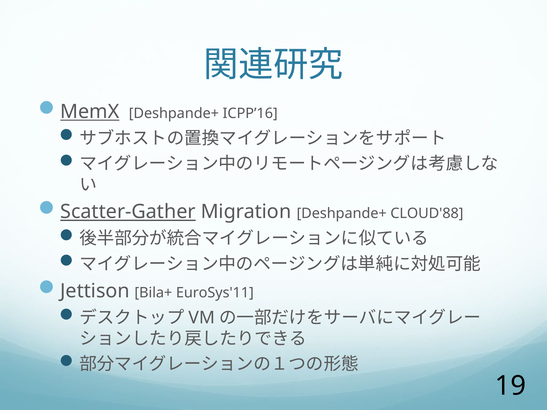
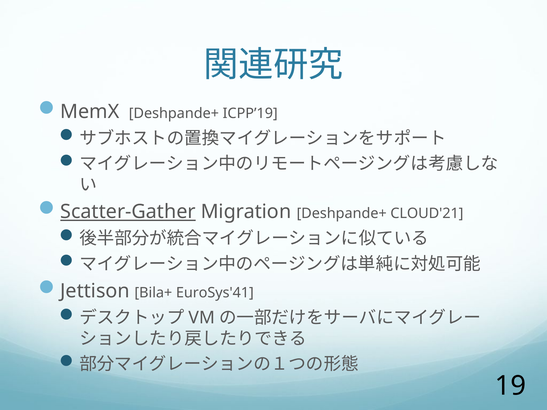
MemX underline: present -> none
ICPP’16: ICPP’16 -> ICPP’19
CLOUD'88: CLOUD'88 -> CLOUD'21
EuroSys'11: EuroSys'11 -> EuroSys'41
